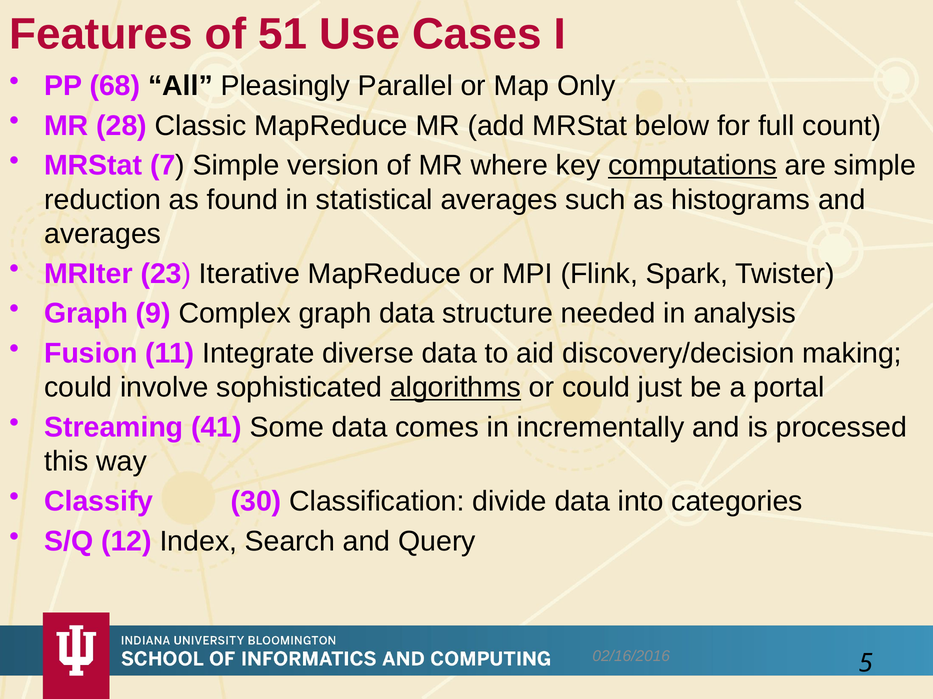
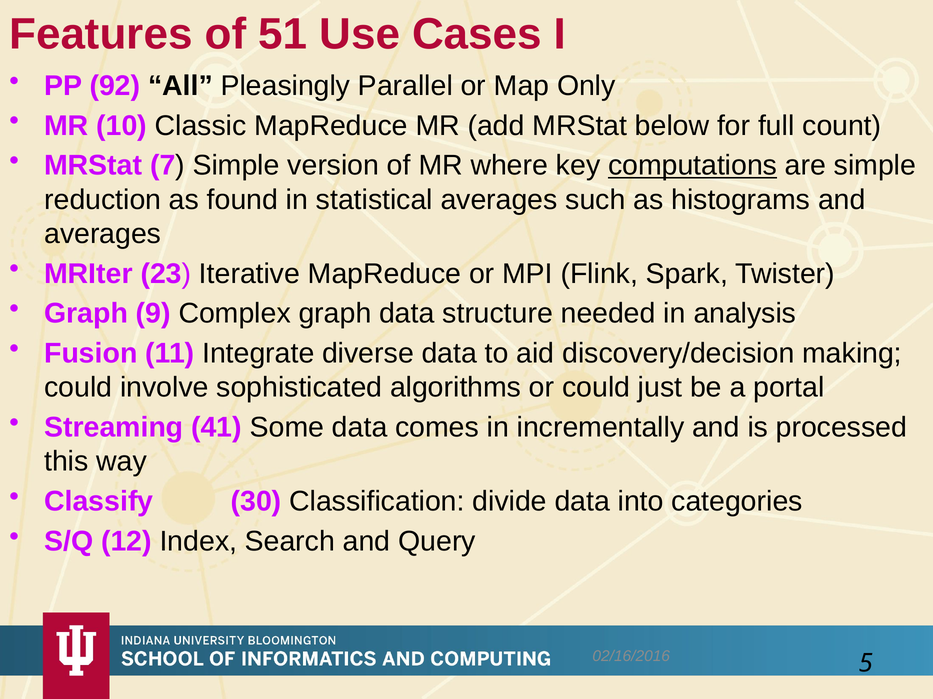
68: 68 -> 92
28: 28 -> 10
algorithms underline: present -> none
